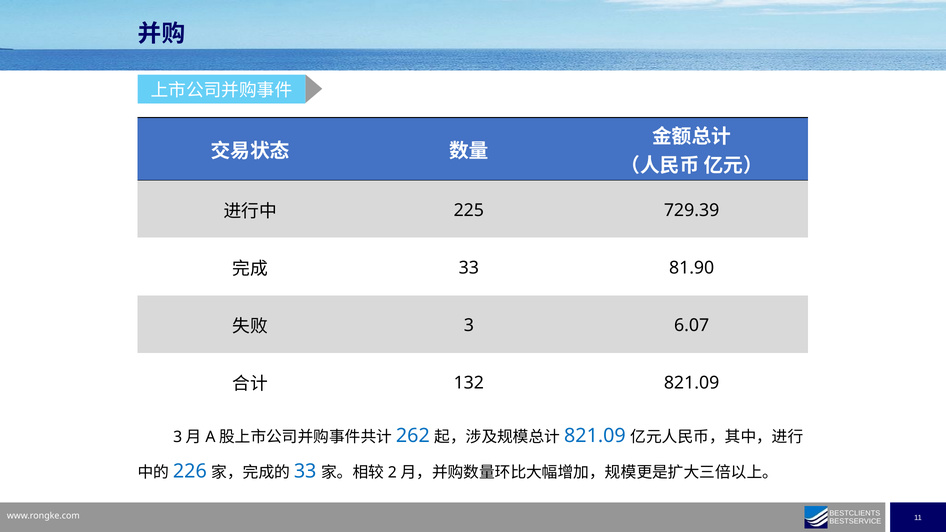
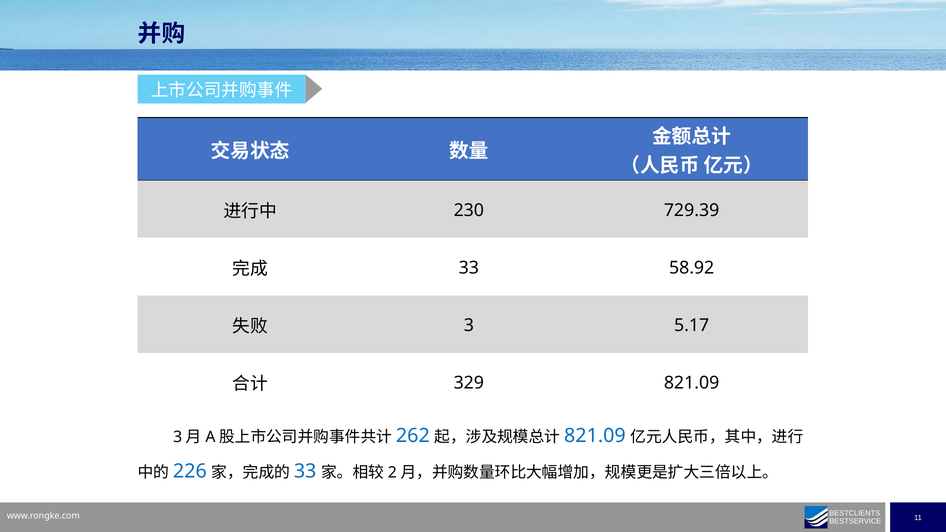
225: 225 -> 230
81.90: 81.90 -> 58.92
6.07: 6.07 -> 5.17
132: 132 -> 329
